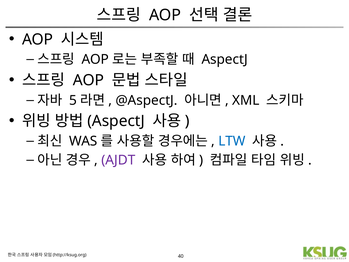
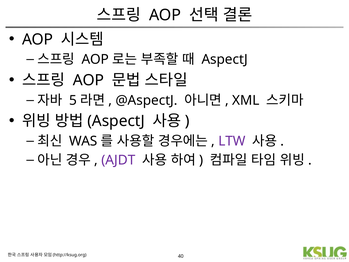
LTW colour: blue -> purple
